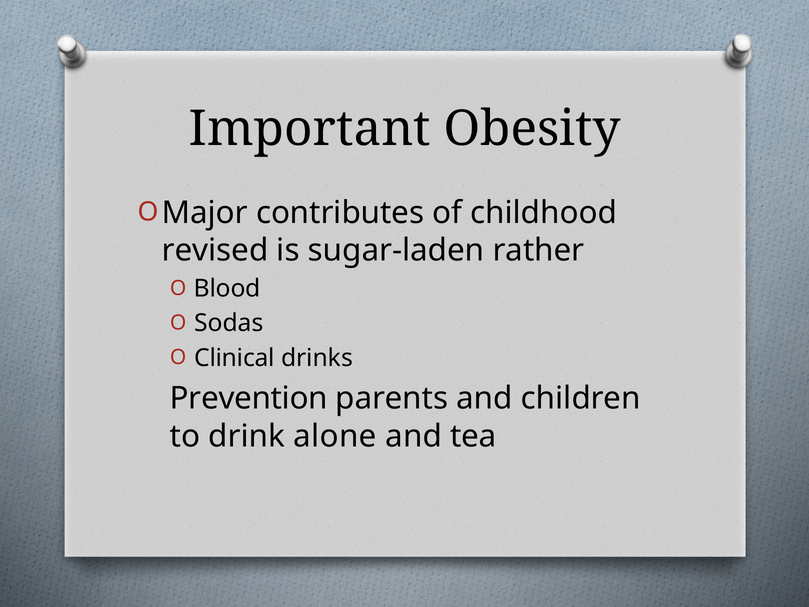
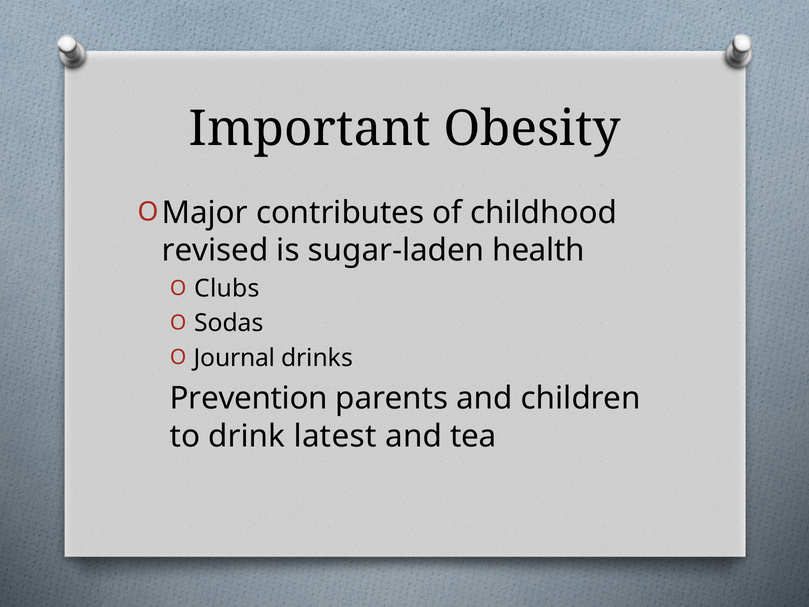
rather: rather -> health
Blood: Blood -> Clubs
Clinical: Clinical -> Journal
alone: alone -> latest
